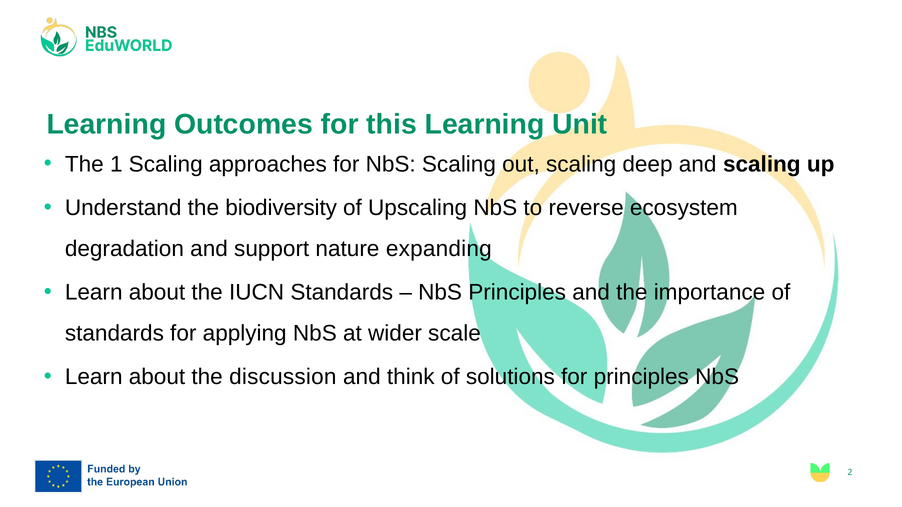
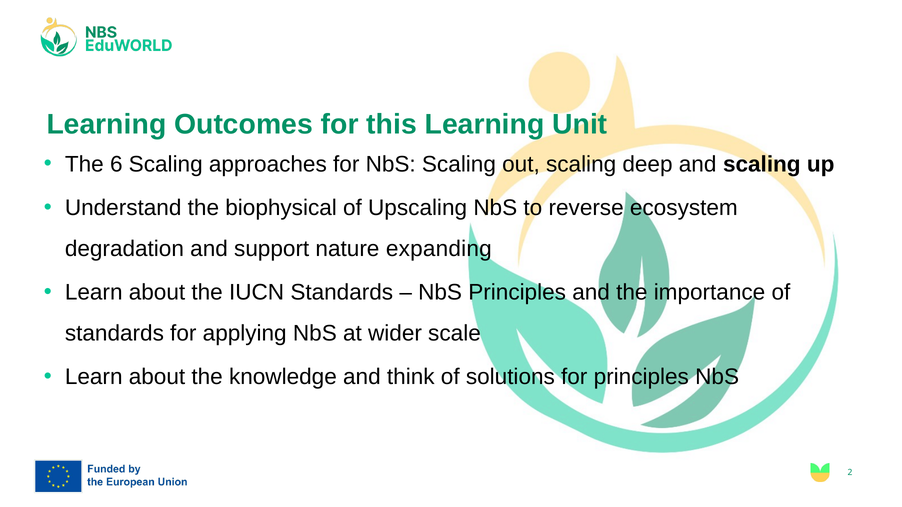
1: 1 -> 6
biodiversity: biodiversity -> biophysical
discussion: discussion -> knowledge
